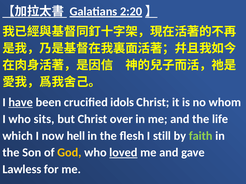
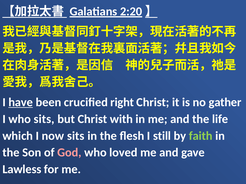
idols: idols -> right
whom: whom -> gather
over: over -> with
now hell: hell -> sits
God colour: yellow -> pink
loved underline: present -> none
